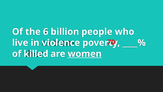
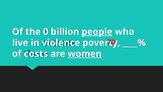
6: 6 -> 0
people underline: none -> present
killed: killed -> costs
